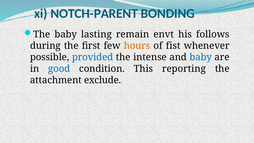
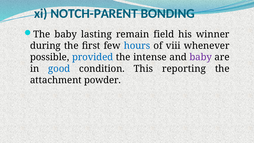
envt: envt -> field
follows: follows -> winner
hours colour: orange -> blue
fist: fist -> viii
baby at (201, 57) colour: blue -> purple
exclude: exclude -> powder
